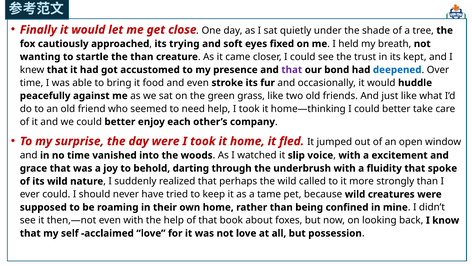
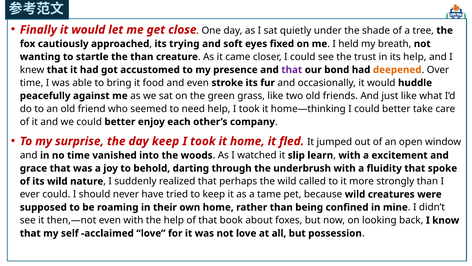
its kept: kept -> help
deepened colour: blue -> orange
day were: were -> keep
voice: voice -> learn
